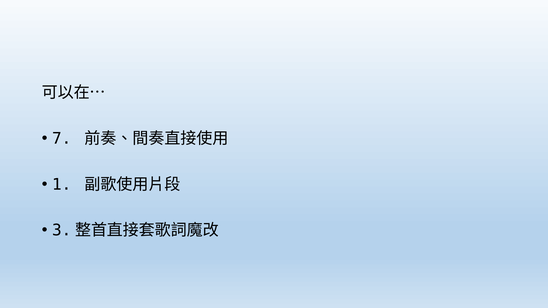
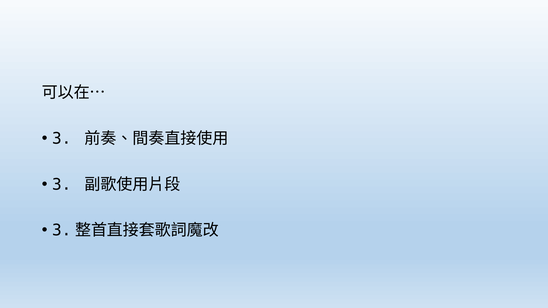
7 at (62, 139): 7 -> 3
1 at (62, 185): 1 -> 3
